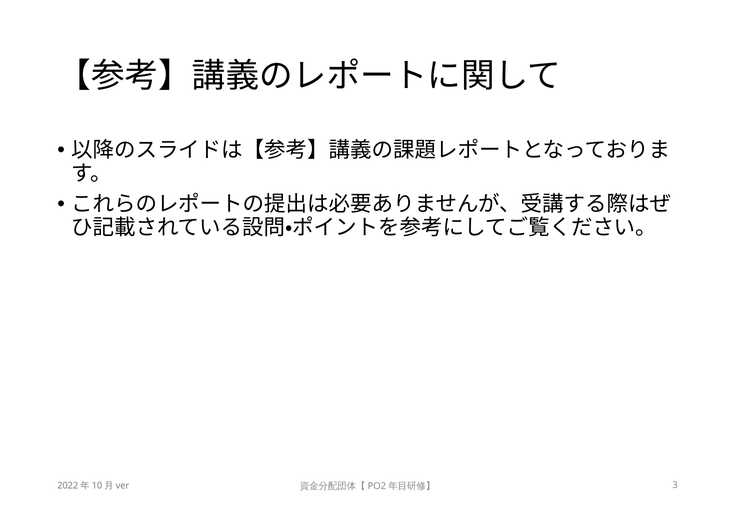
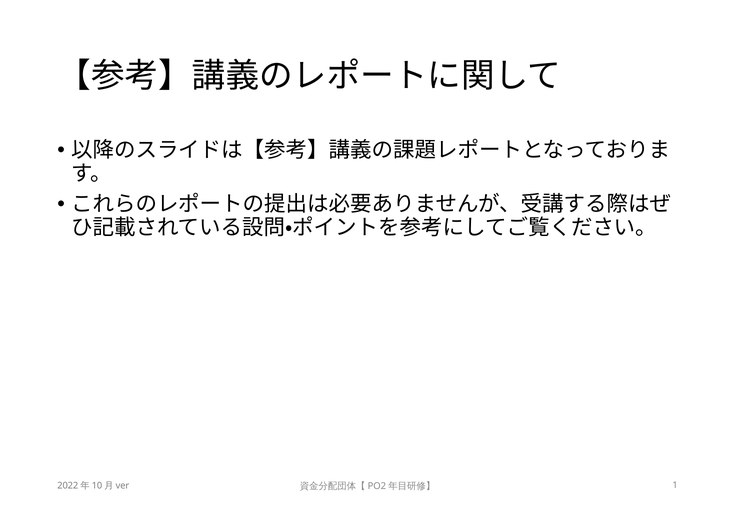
3: 3 -> 1
